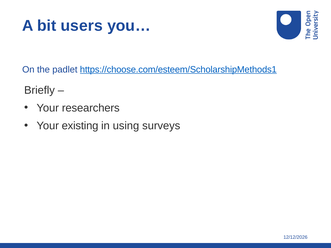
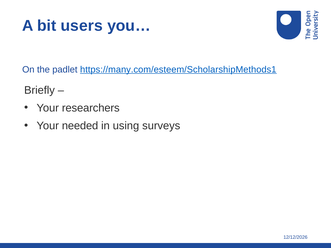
https://choose.com/esteem/ScholarshipMethods1: https://choose.com/esteem/ScholarshipMethods1 -> https://many.com/esteem/ScholarshipMethods1
existing: existing -> needed
